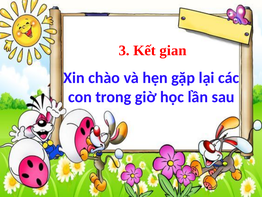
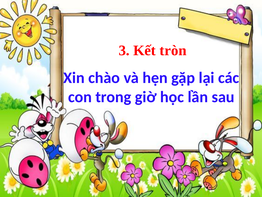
gian: gian -> tròn
